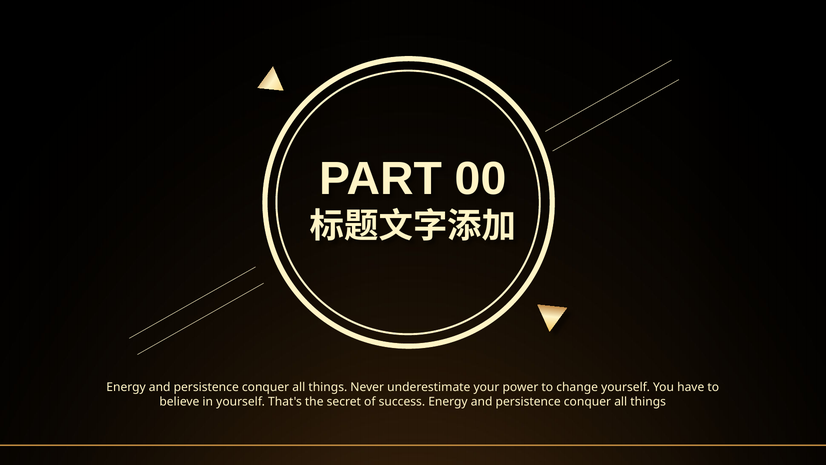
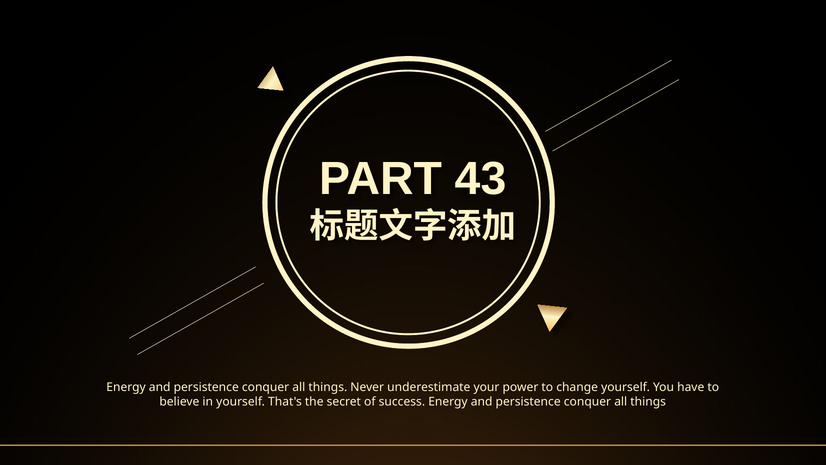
00: 00 -> 43
